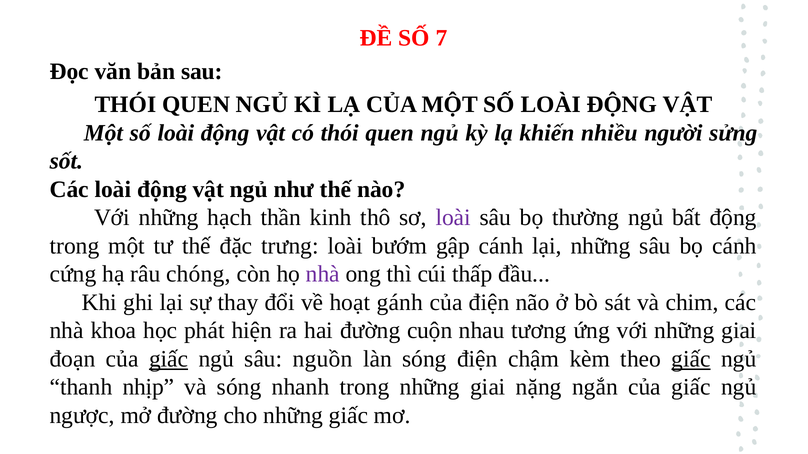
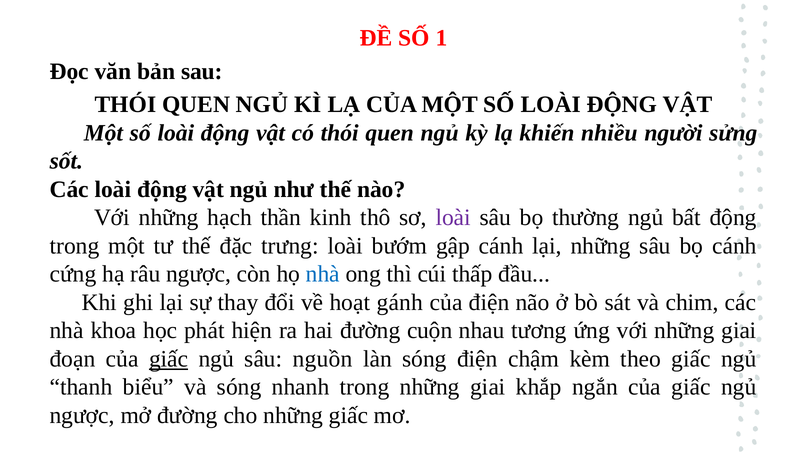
7: 7 -> 1
râu chóng: chóng -> ngược
nhà at (323, 274) colour: purple -> blue
giấc at (691, 359) underline: present -> none
nhịp: nhịp -> biểu
nặng: nặng -> khắp
